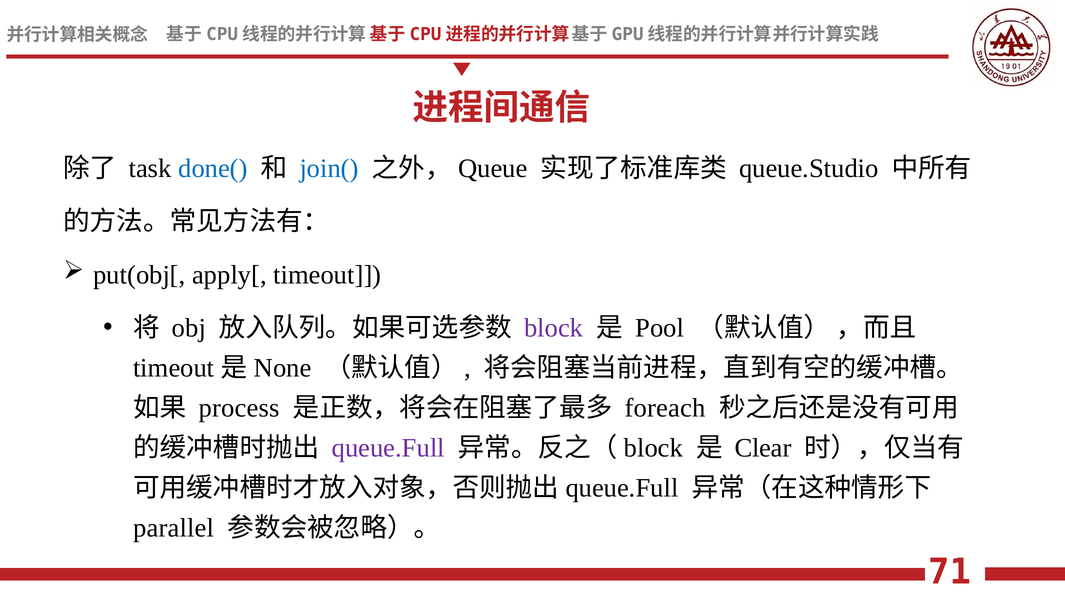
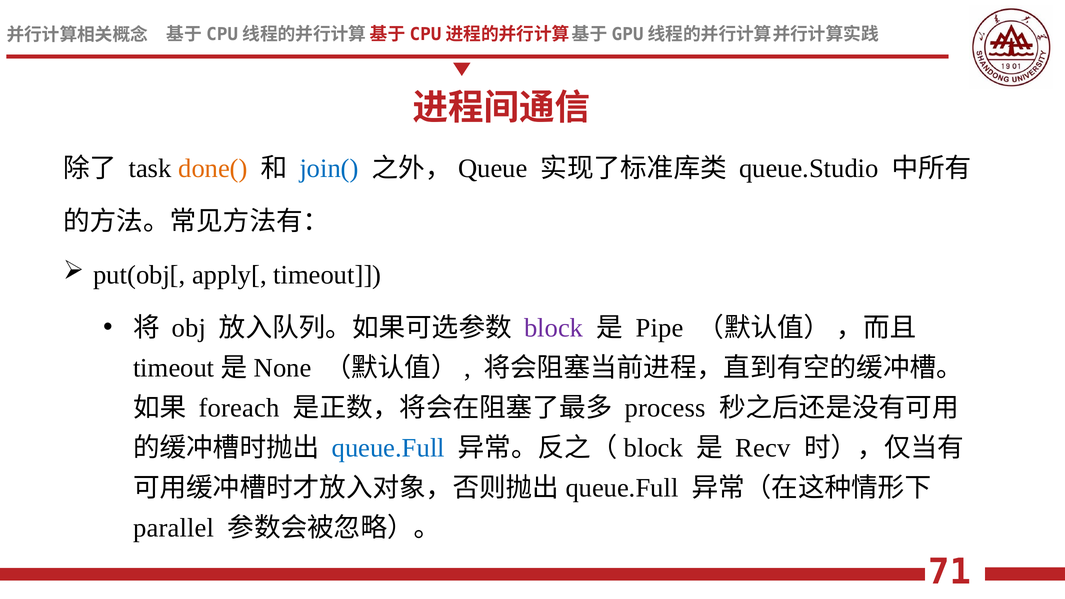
done( colour: blue -> orange
Pool: Pool -> Pipe
process: process -> foreach
foreach: foreach -> process
queue.Full colour: purple -> blue
Clear: Clear -> Recv
